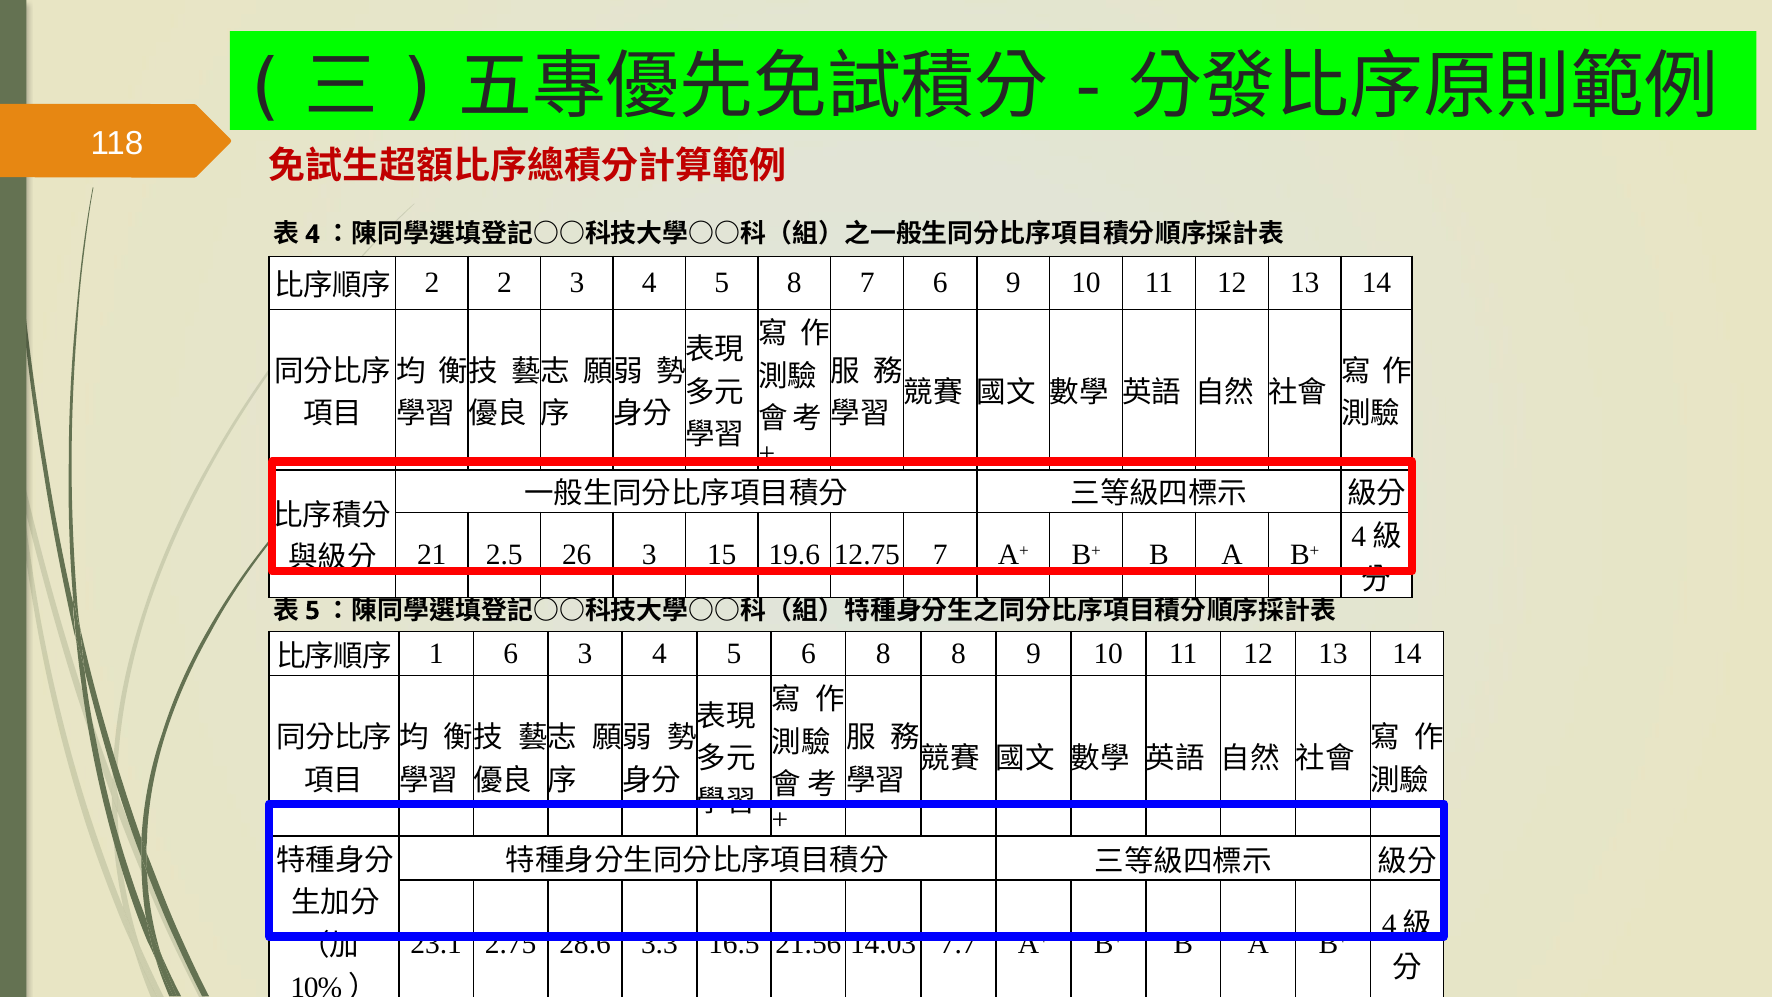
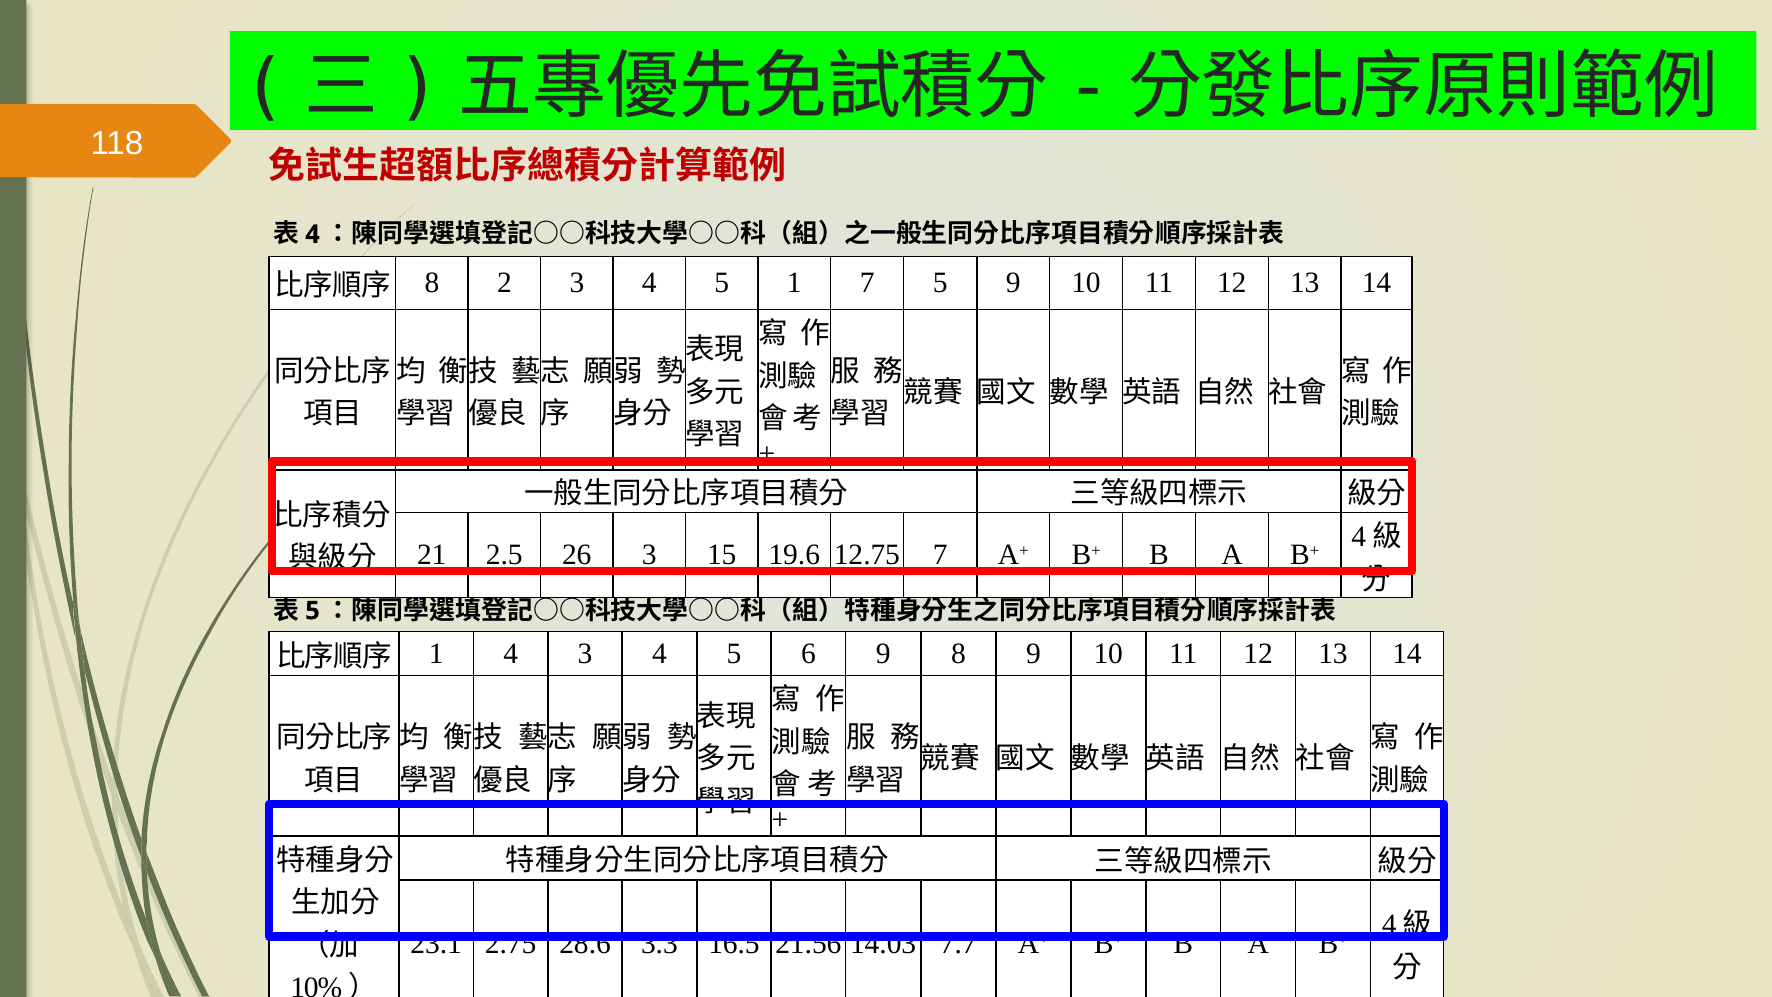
2 at (432, 283): 2 -> 8
5 8: 8 -> 1
7 6: 6 -> 5
1 6: 6 -> 4
6 8: 8 -> 9
